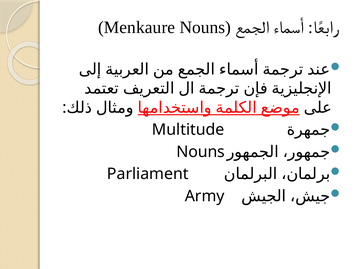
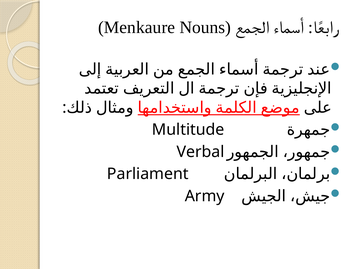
Nouns at (201, 151): Nouns -> Verbal
